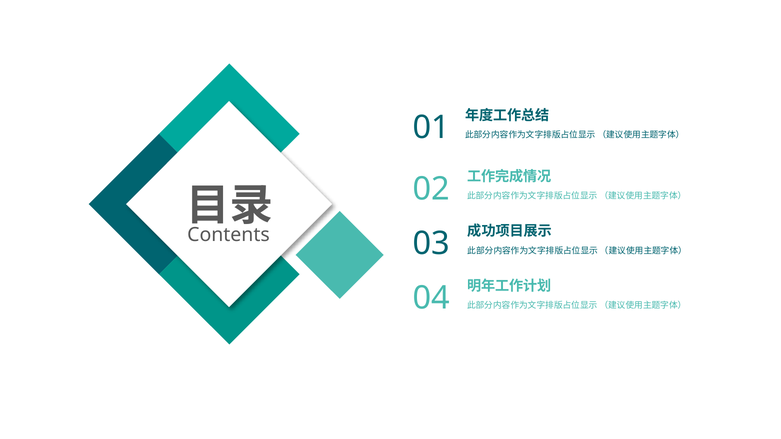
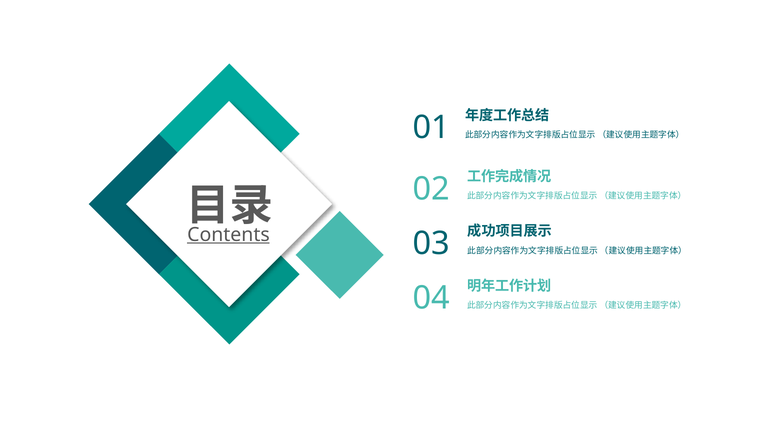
Contents underline: none -> present
